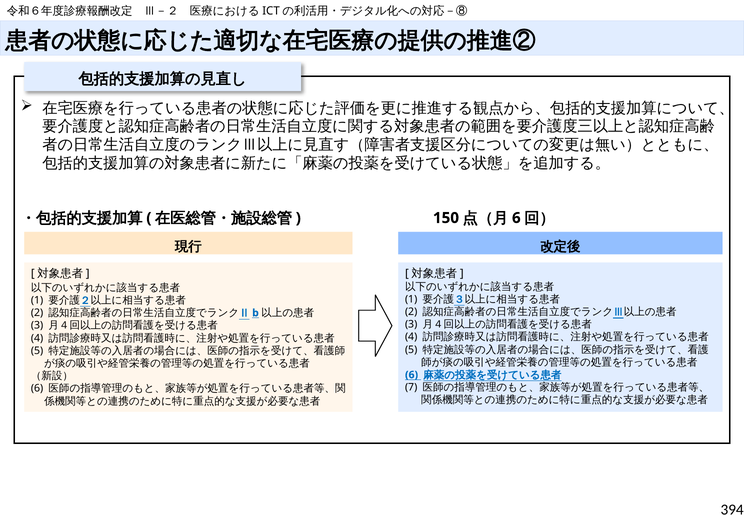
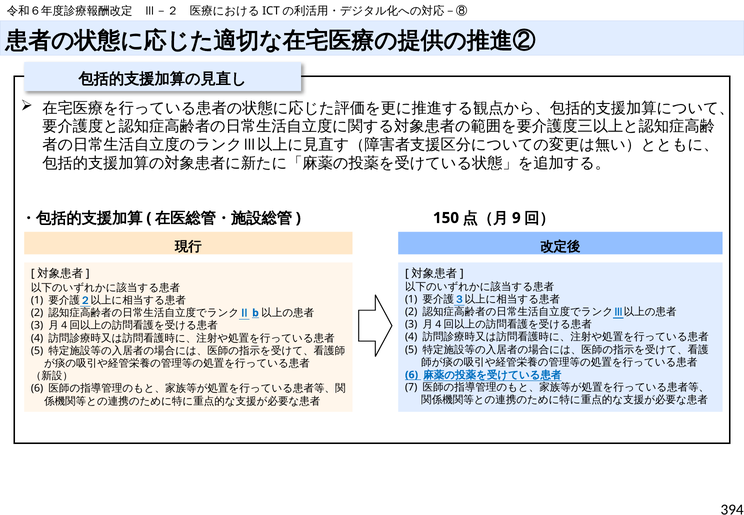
6 at (516, 218): 6 -> 9
